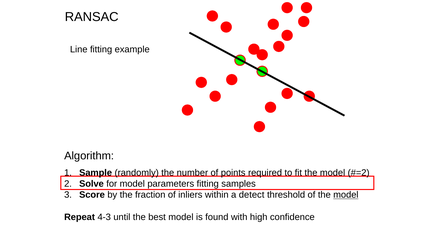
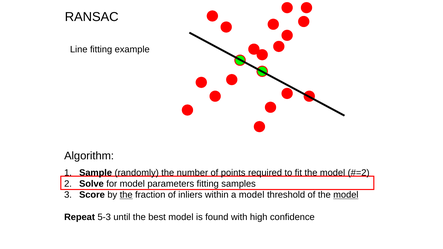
the at (126, 195) underline: none -> present
a detect: detect -> model
4-3: 4-3 -> 5-3
